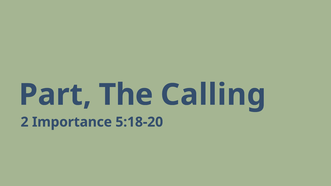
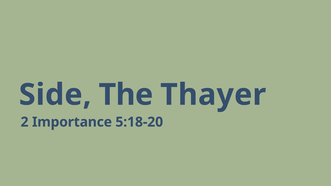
Part: Part -> Side
Calling: Calling -> Thayer
